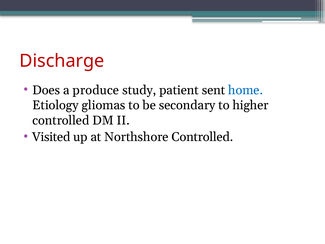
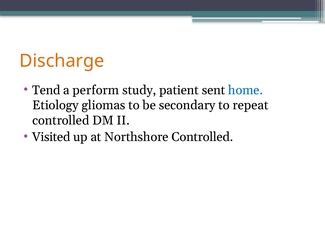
Discharge colour: red -> orange
Does: Does -> Tend
produce: produce -> perform
higher: higher -> repeat
